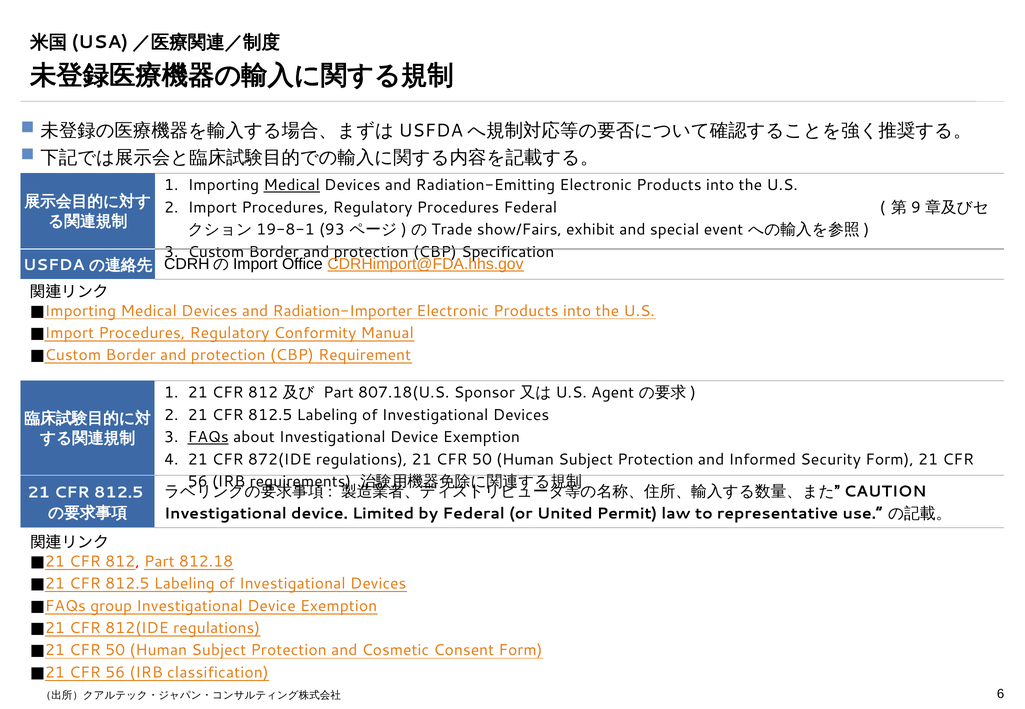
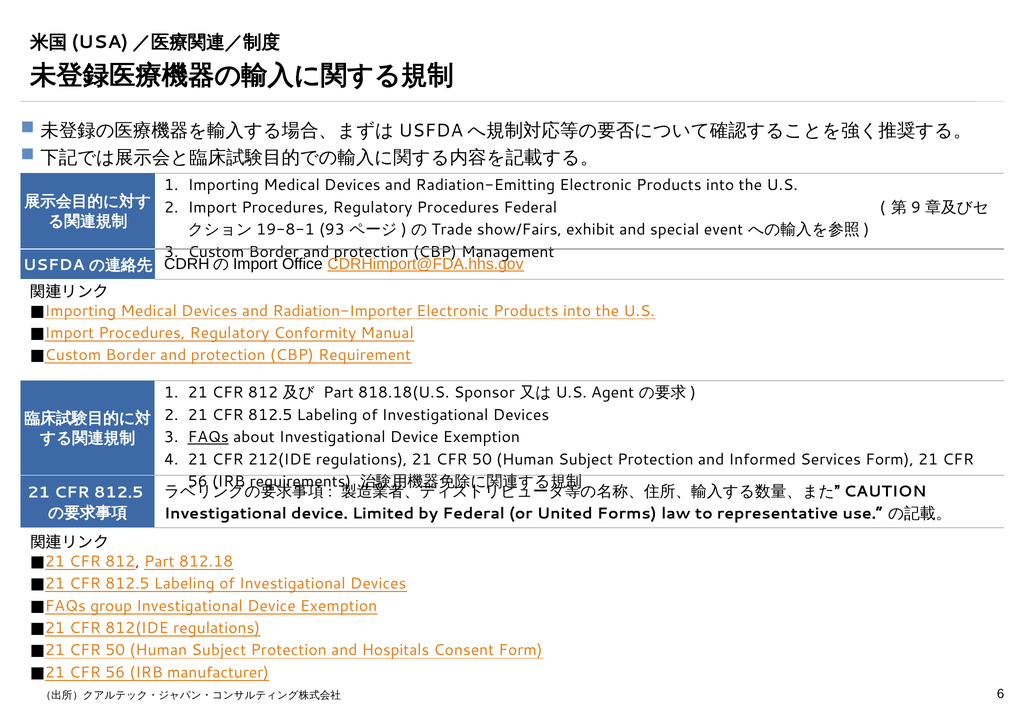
Medical at (292, 185) underline: present -> none
Specification: Specification -> Management
807.18(U.S: 807.18(U.S -> 818.18(U.S
872(IDE: 872(IDE -> 212(IDE
Security: Security -> Services
Permit: Permit -> Forms
Cosmetic: Cosmetic -> Hospitals
classification: classification -> manufacturer
